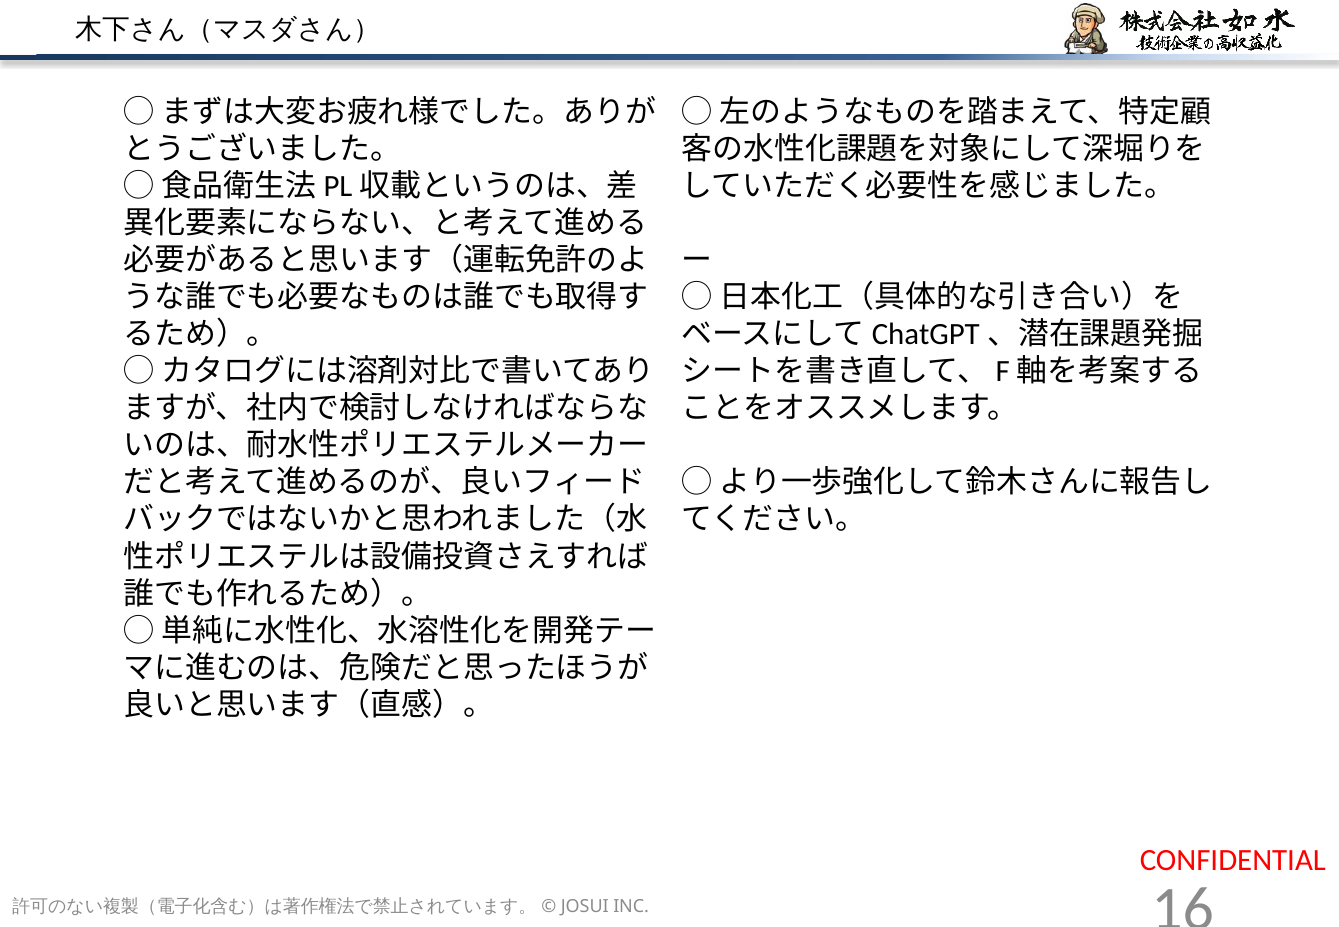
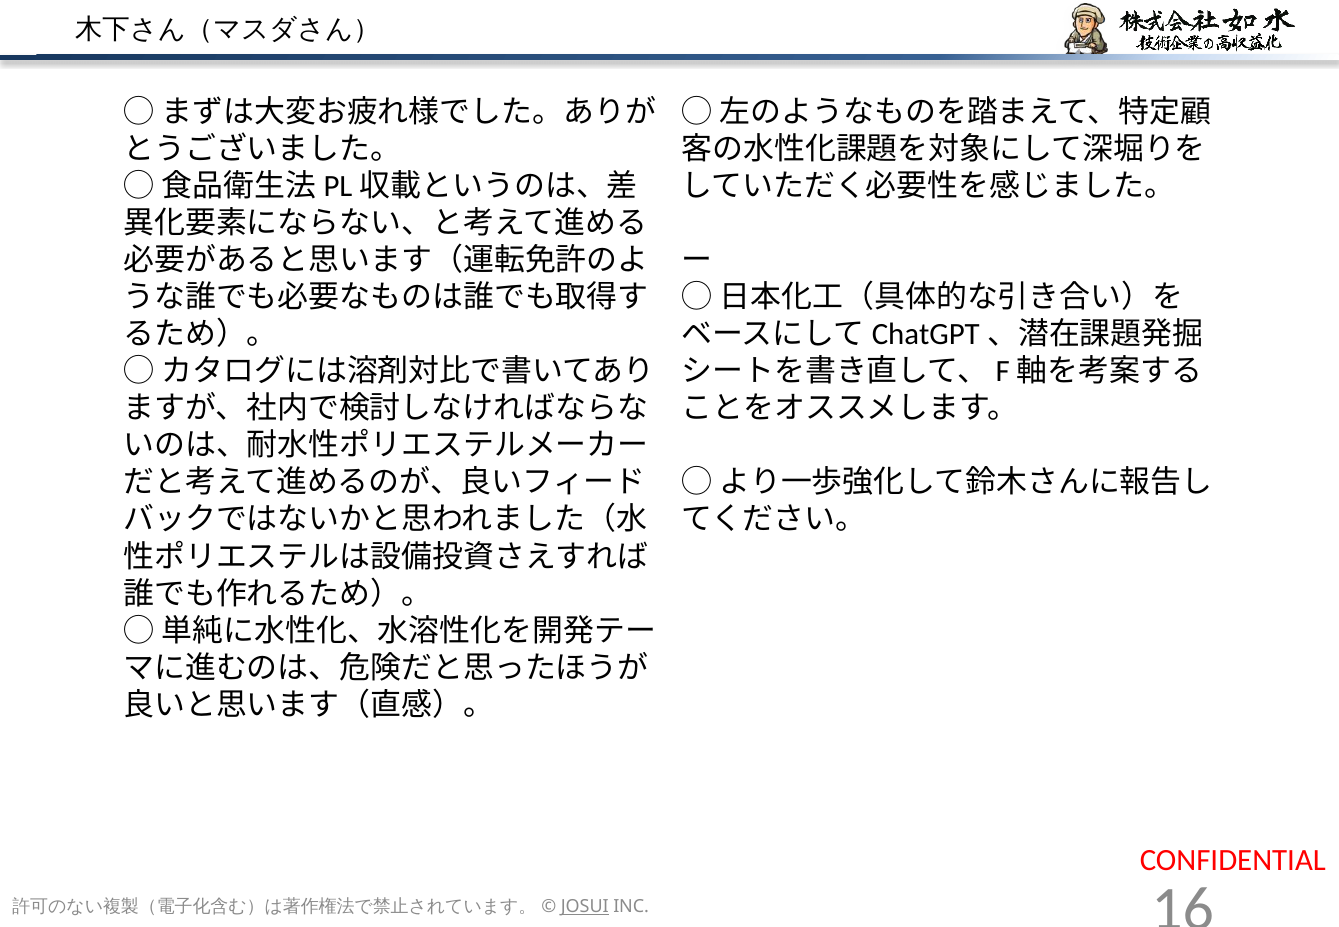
JOSUI underline: none -> present
